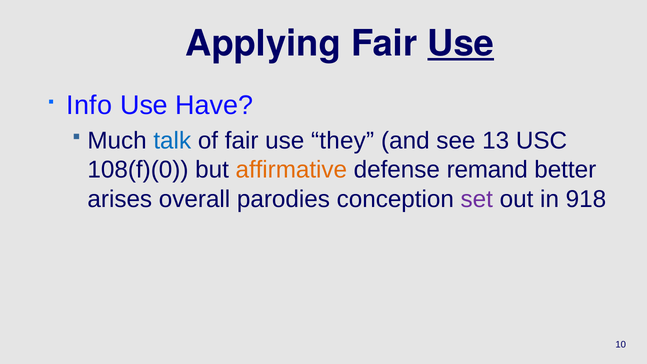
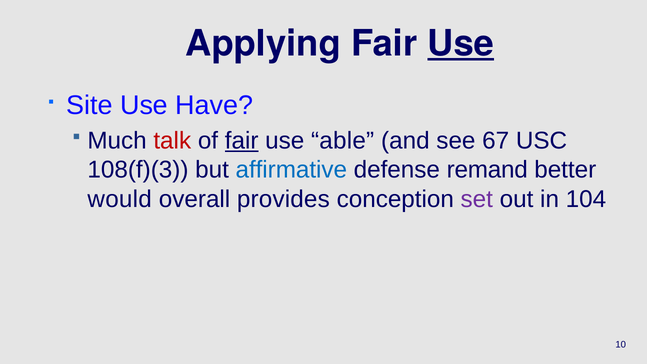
Info: Info -> Site
talk colour: blue -> red
fair at (242, 141) underline: none -> present
they: they -> able
13: 13 -> 67
108(f)(0: 108(f)(0 -> 108(f)(3
affirmative colour: orange -> blue
arises: arises -> would
parodies: parodies -> provides
918: 918 -> 104
